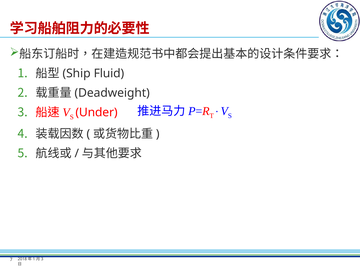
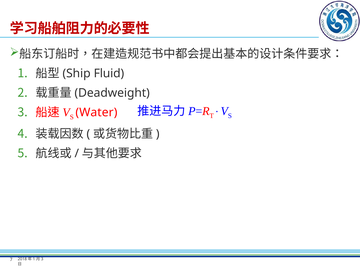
Under: Under -> Water
